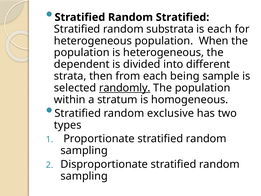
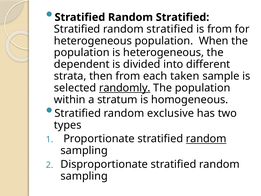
substrata at (170, 29): substrata -> stratified
is each: each -> from
being: being -> taken
random at (206, 139) underline: none -> present
